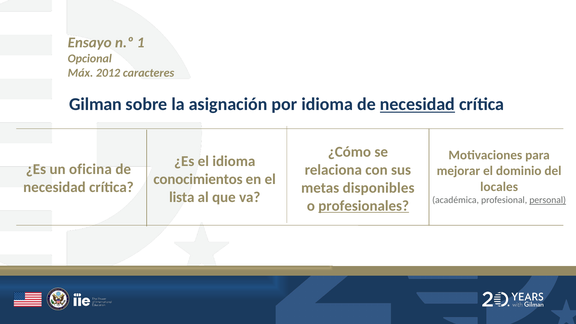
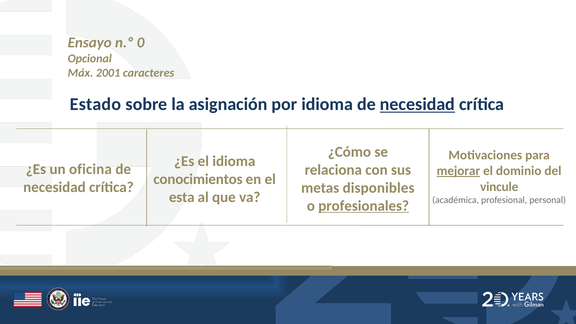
1: 1 -> 0
2012: 2012 -> 2001
Gilman: Gilman -> Estado
mejorar underline: none -> present
locales: locales -> vincule
lista: lista -> esta
personal underline: present -> none
